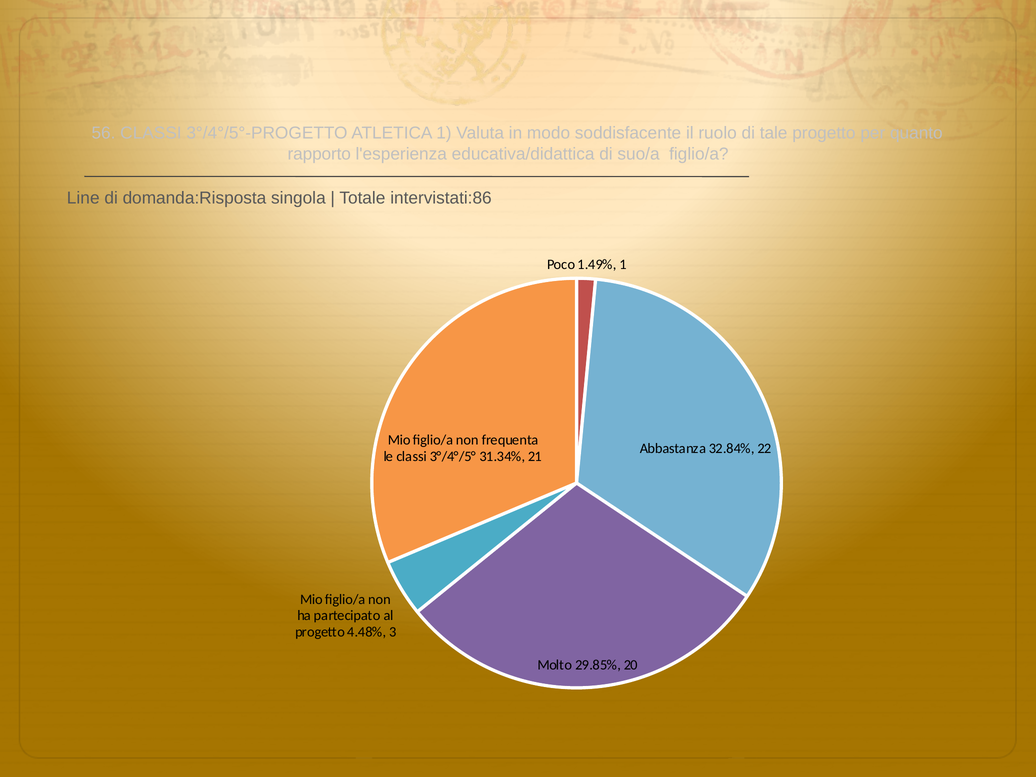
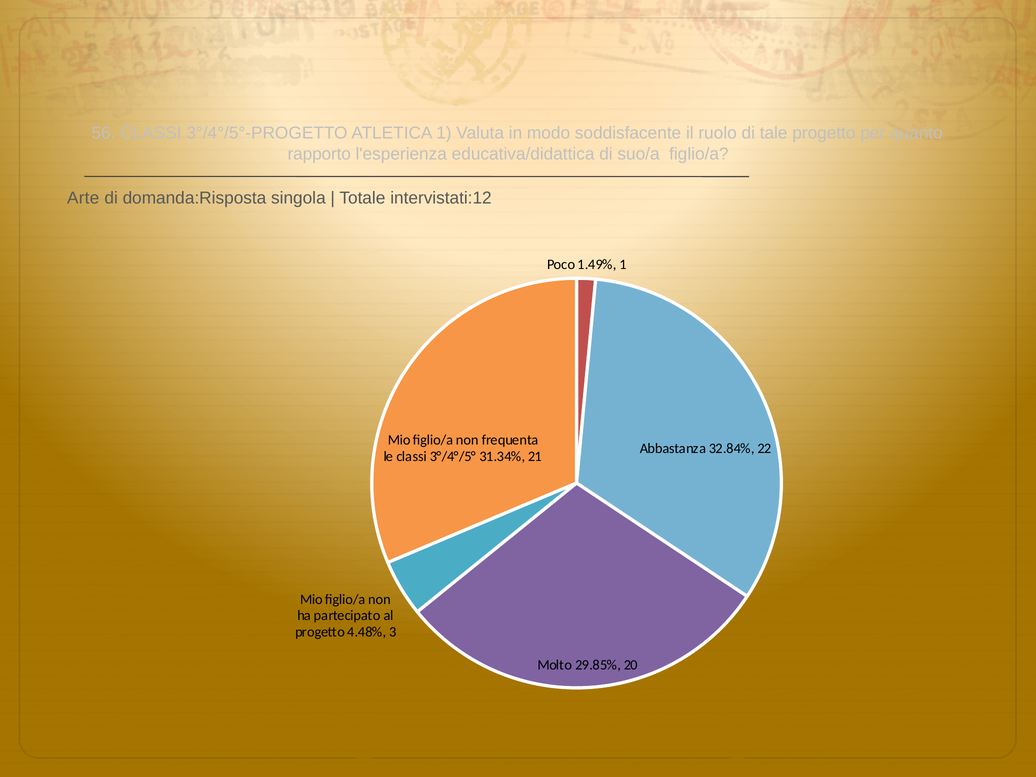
Line: Line -> Arte
intervistati:86: intervistati:86 -> intervistati:12
